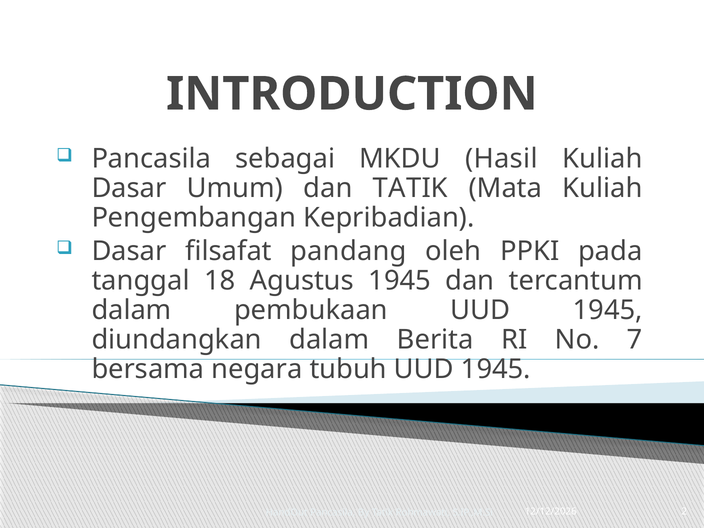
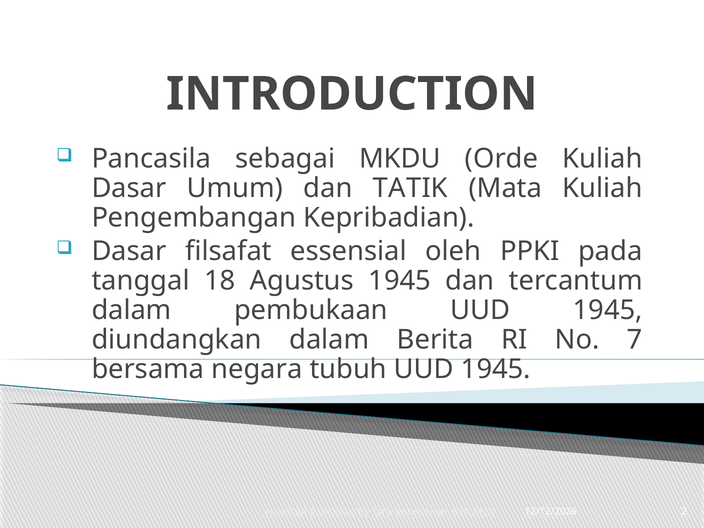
Hasil: Hasil -> Orde
pandang: pandang -> essensial
